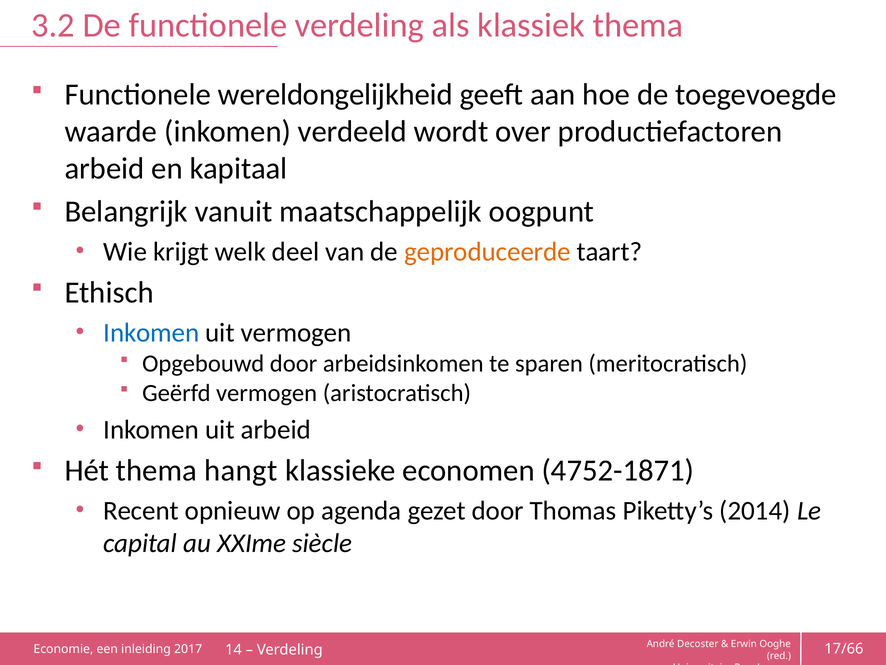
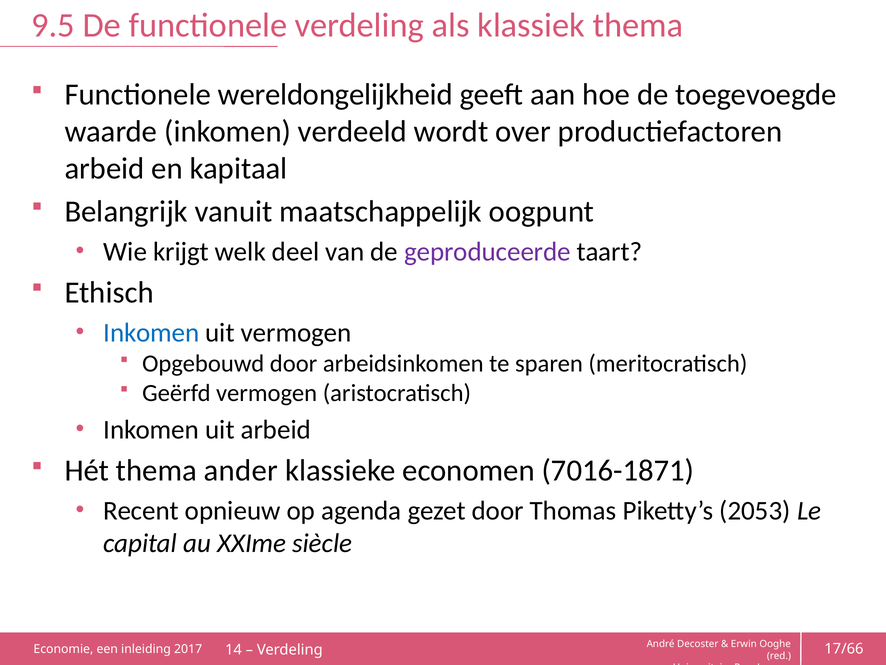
3.2: 3.2 -> 9.5
geproduceerde colour: orange -> purple
hangt: hangt -> ander
4752-1871: 4752-1871 -> 7016-1871
2014: 2014 -> 2053
